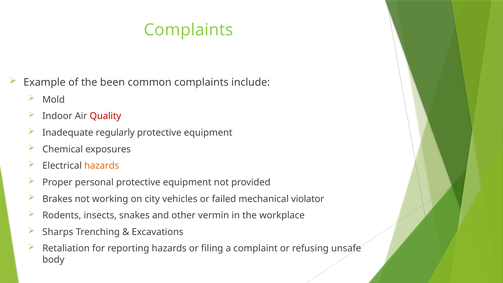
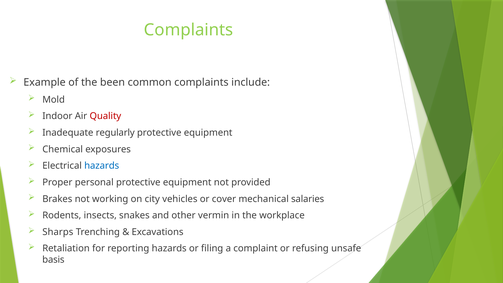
hazards at (102, 166) colour: orange -> blue
failed: failed -> cover
violator: violator -> salaries
body: body -> basis
